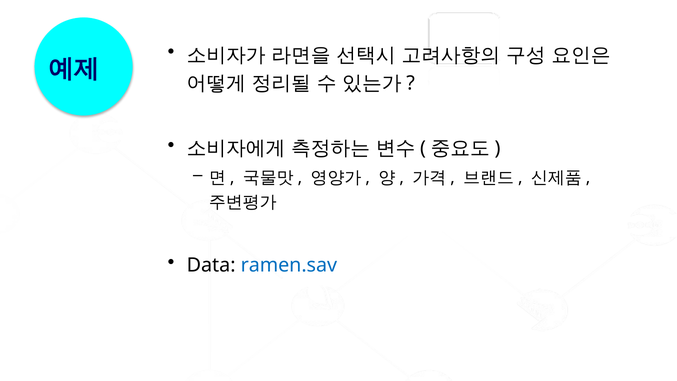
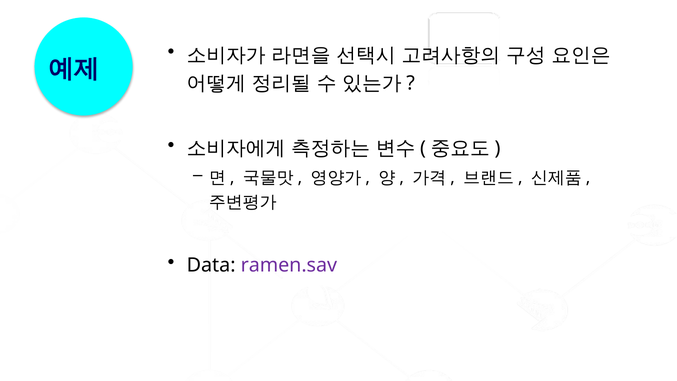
ramen.sav colour: blue -> purple
